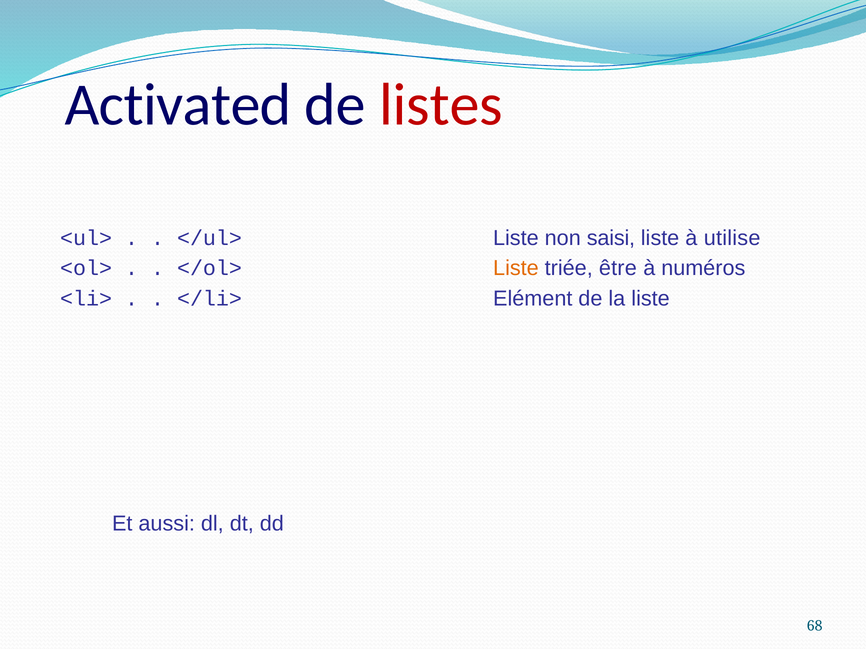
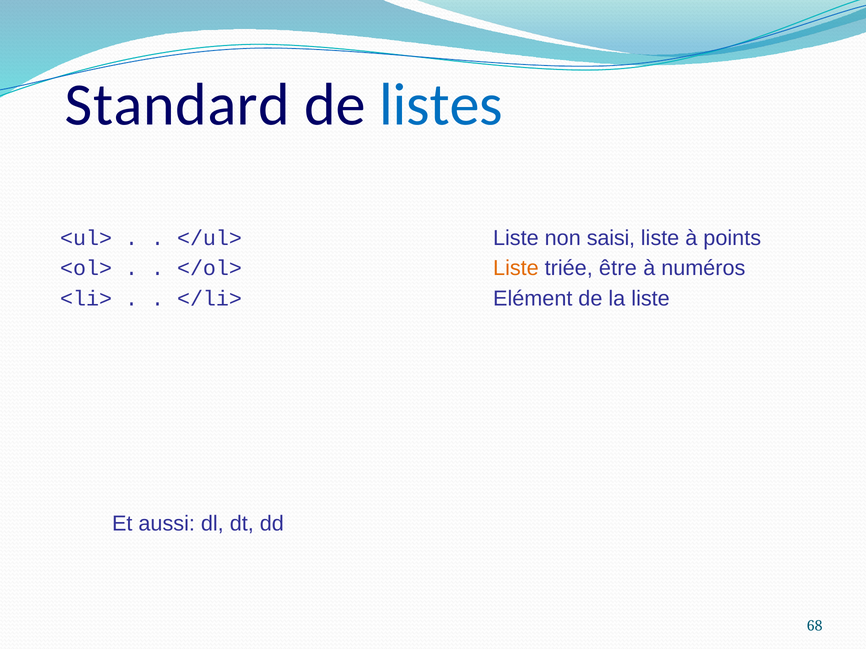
Activated: Activated -> Standard
listes colour: red -> blue
utilise: utilise -> points
